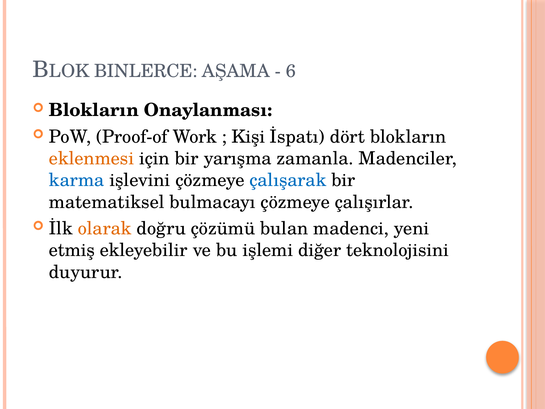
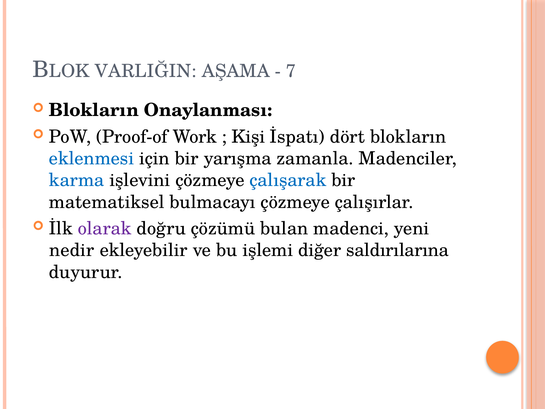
BINLERCE: BINLERCE -> VARLIĞIN
6: 6 -> 7
eklenmesi colour: orange -> blue
olarak colour: orange -> purple
etmiş: etmiş -> nedir
teknolojisini: teknolojisini -> saldırılarına
